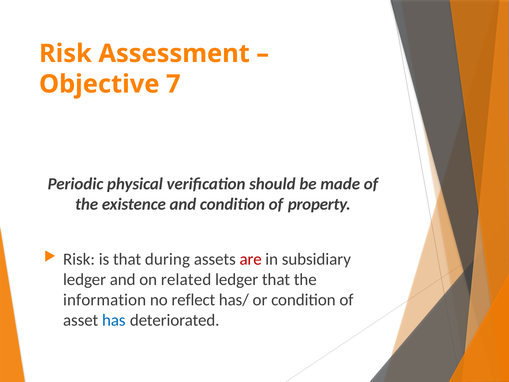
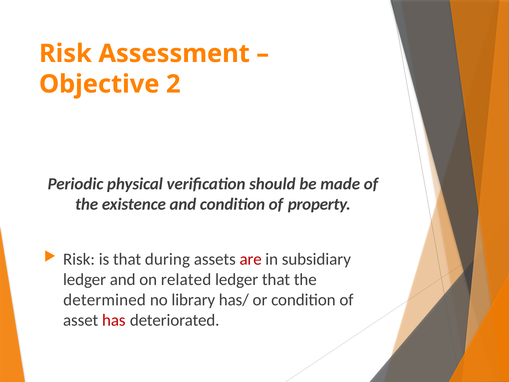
7: 7 -> 2
information: information -> determined
reflect: reflect -> library
has colour: blue -> red
